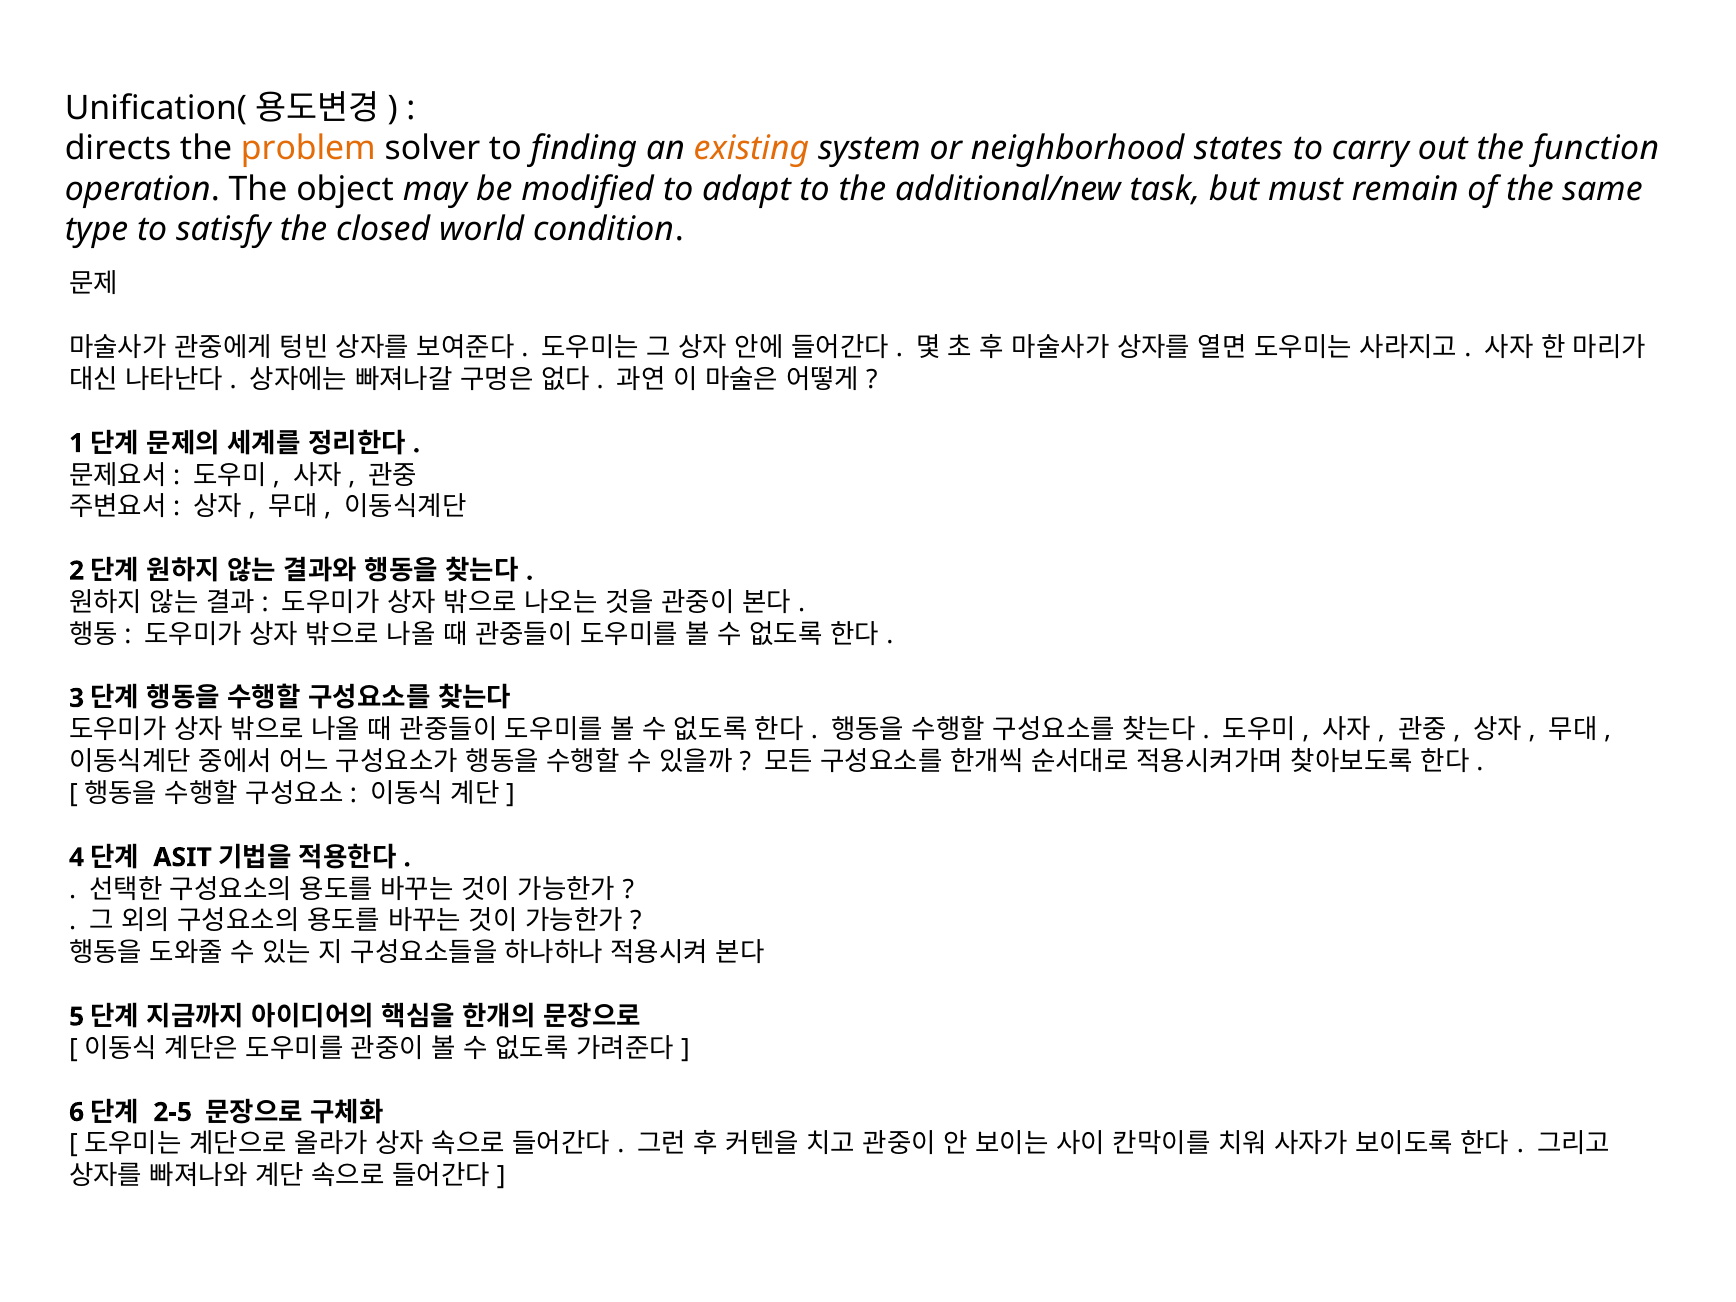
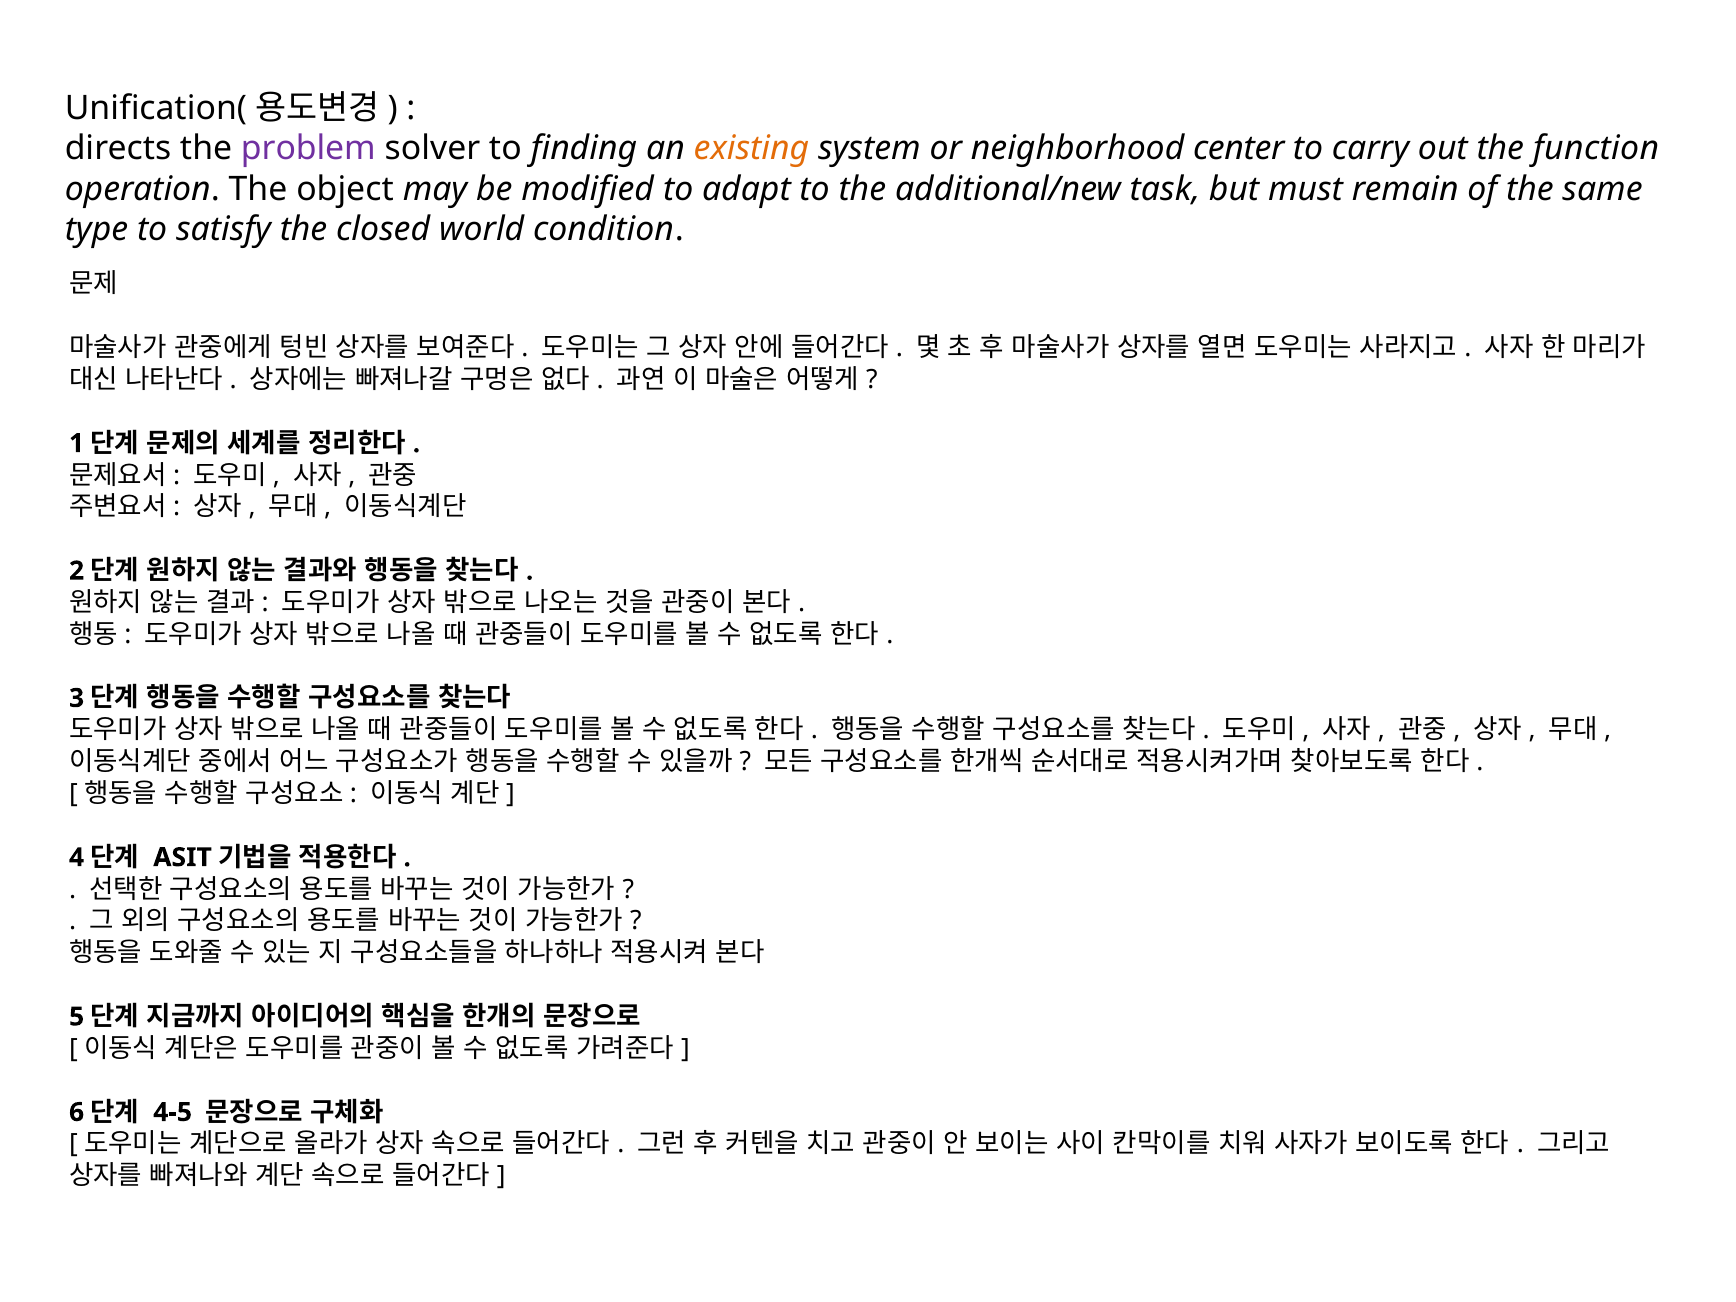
problem colour: orange -> purple
states: states -> center
2-5: 2-5 -> 4-5
